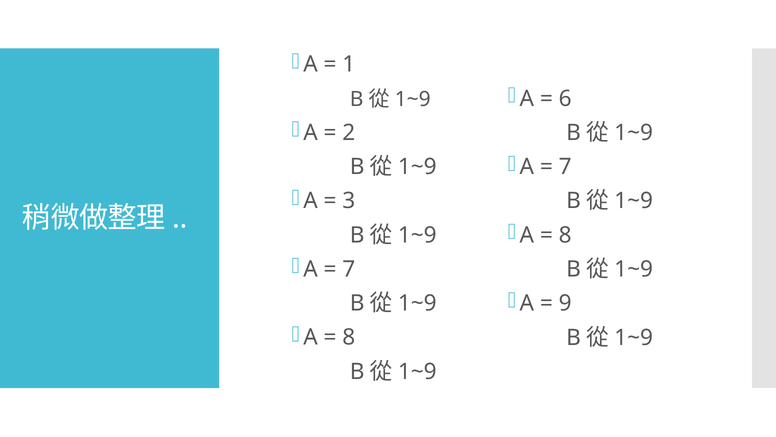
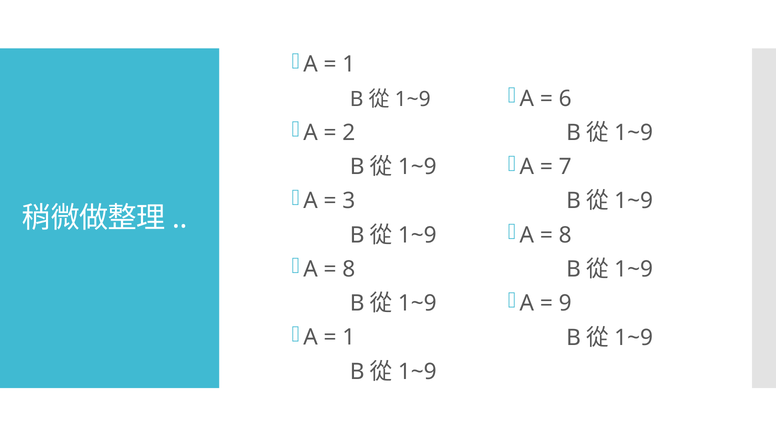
7 at (349, 269): 7 -> 8
8 at (349, 337): 8 -> 1
